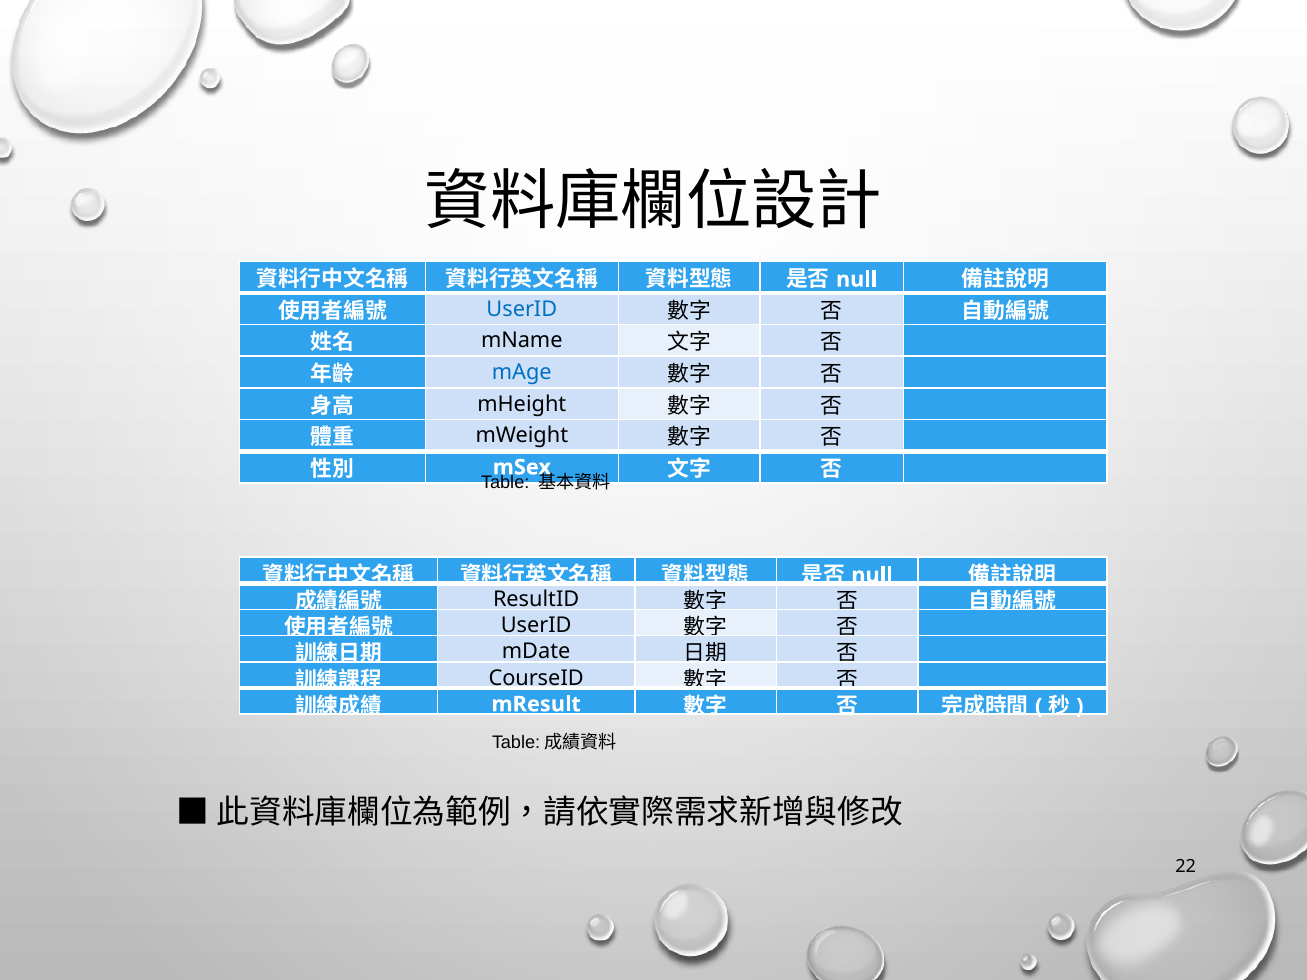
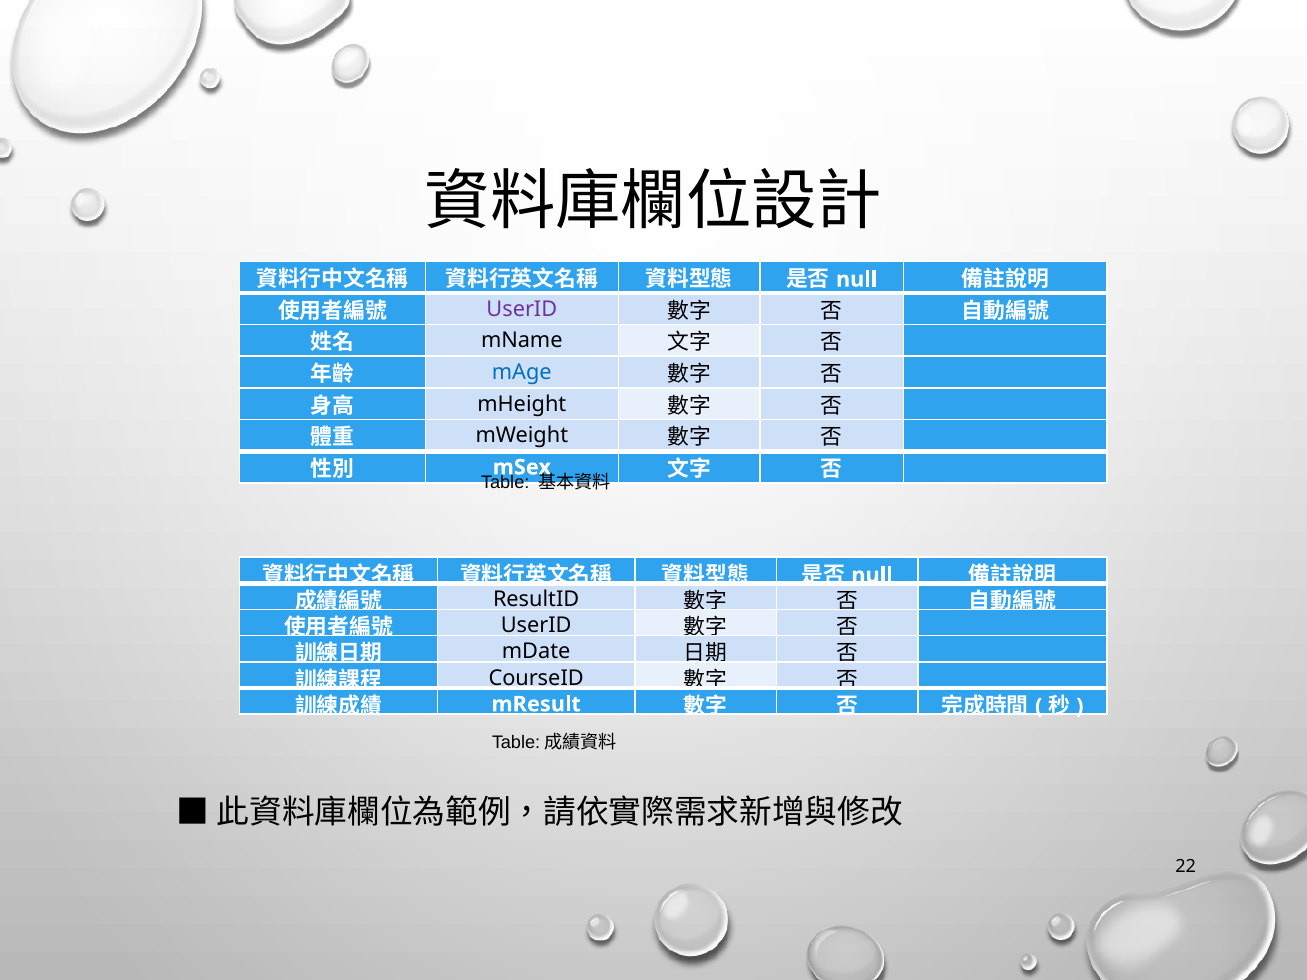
UserID at (522, 309) colour: blue -> purple
